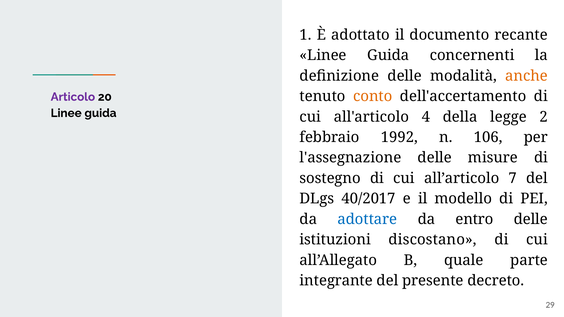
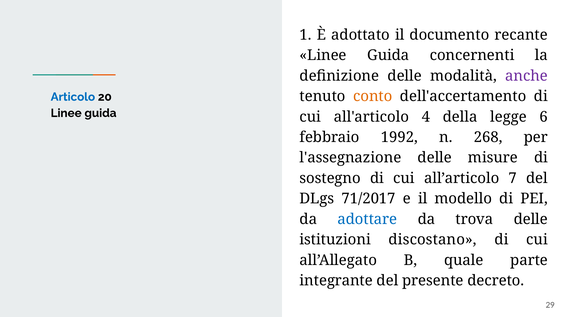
anche colour: orange -> purple
Articolo colour: purple -> blue
2: 2 -> 6
106: 106 -> 268
40/2017: 40/2017 -> 71/2017
entro: entro -> trova
